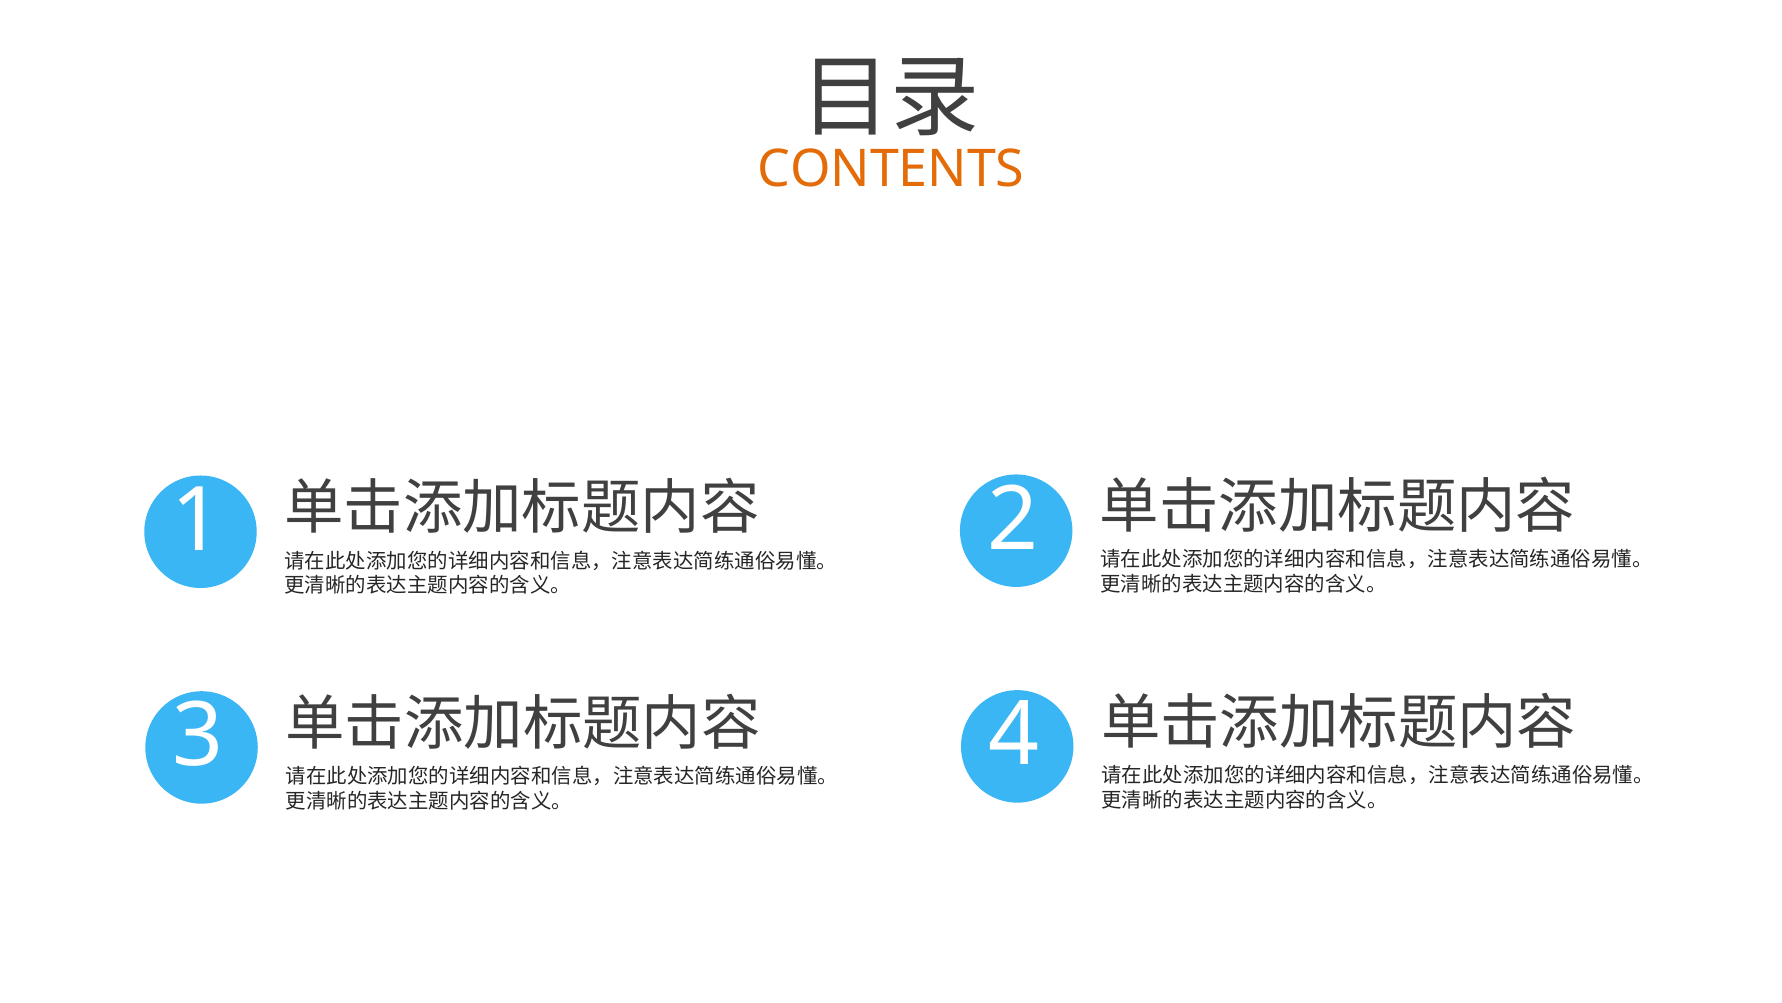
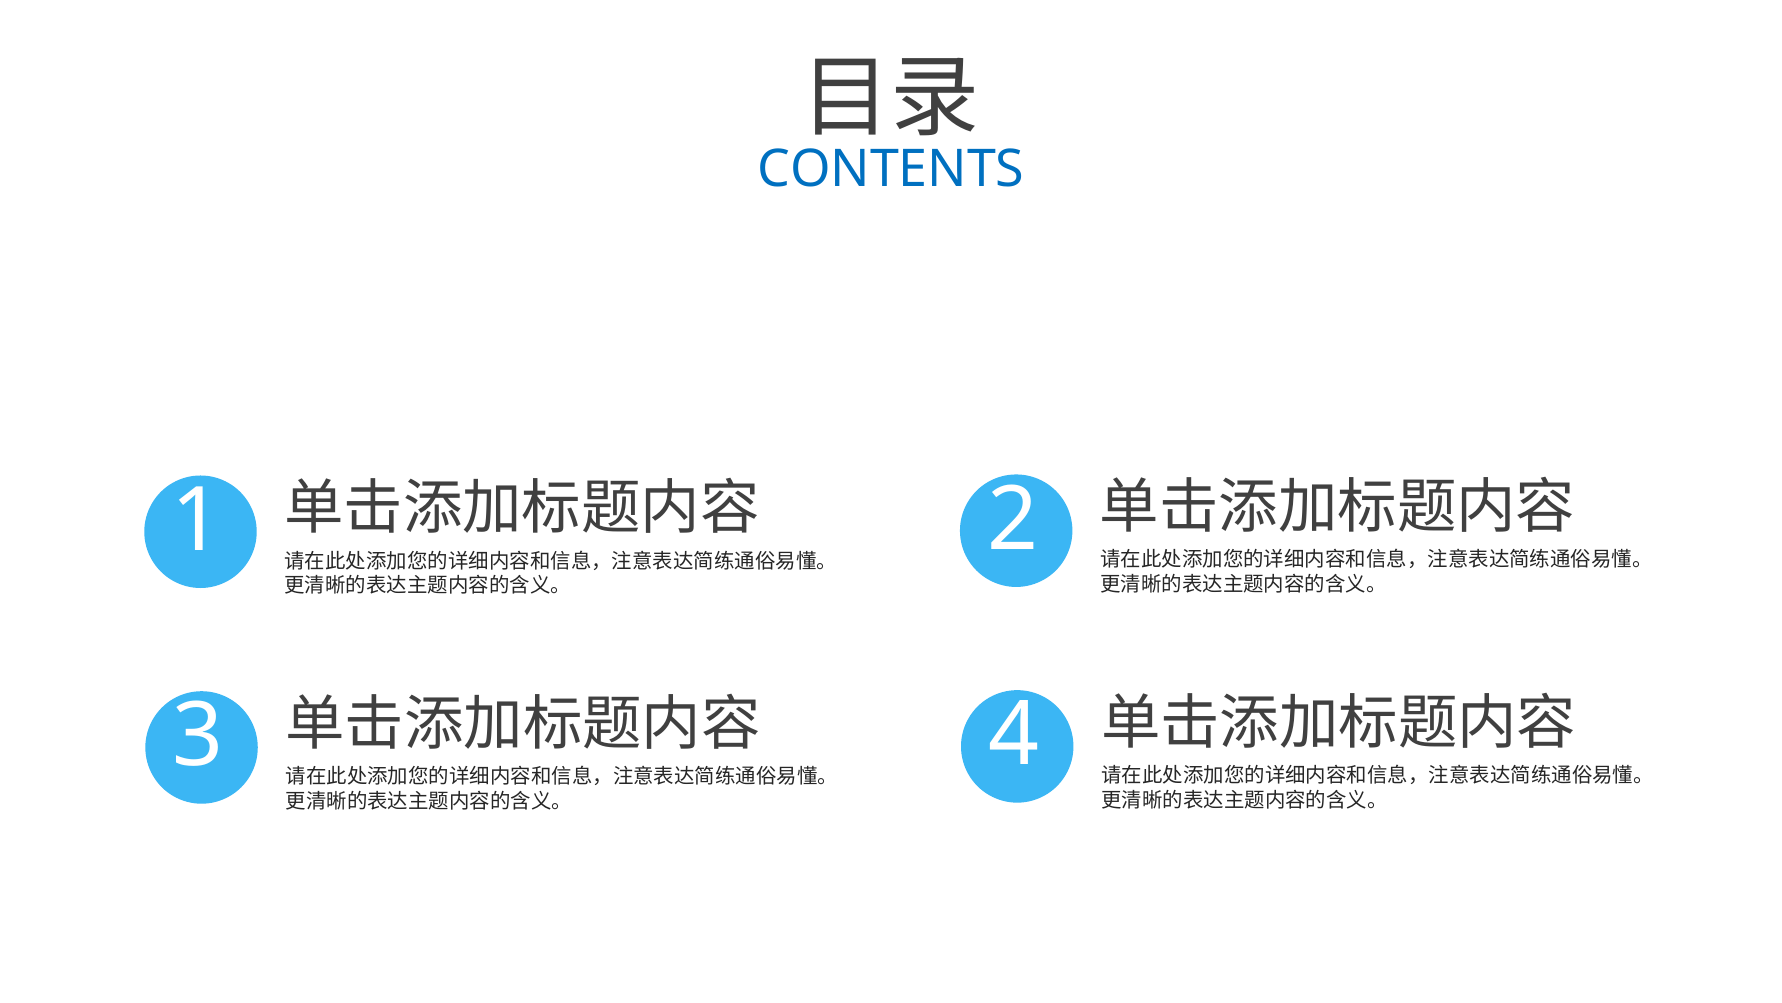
CONTENTS colour: orange -> blue
